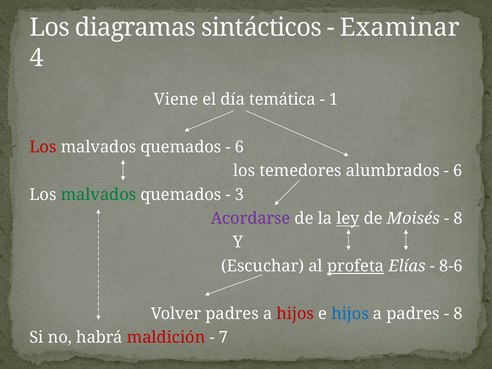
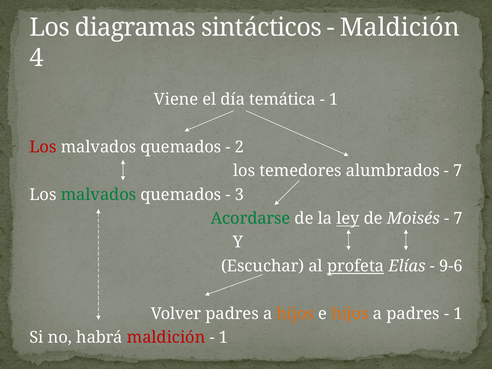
Examinar at (400, 28): Examinar -> Maldición
6 at (240, 147): 6 -> 2
6 at (458, 171): 6 -> 7
Acordarse colour: purple -> green
8 at (458, 218): 8 -> 7
8-6: 8-6 -> 9-6
hijos at (295, 314) colour: red -> orange
hijos at (350, 314) colour: blue -> orange
8 at (458, 314): 8 -> 1
7 at (224, 337): 7 -> 1
